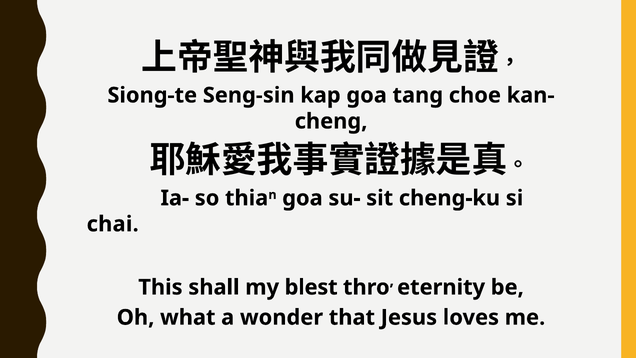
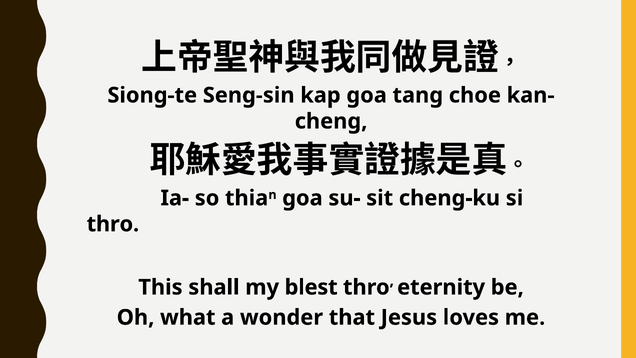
chai at (113, 224): chai -> thro
